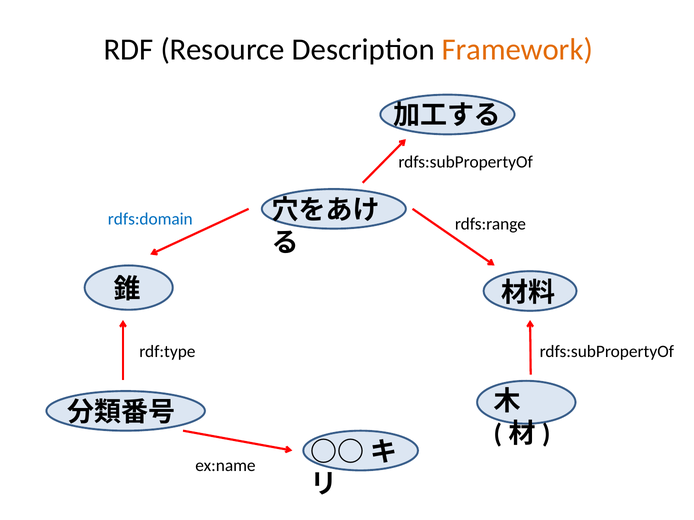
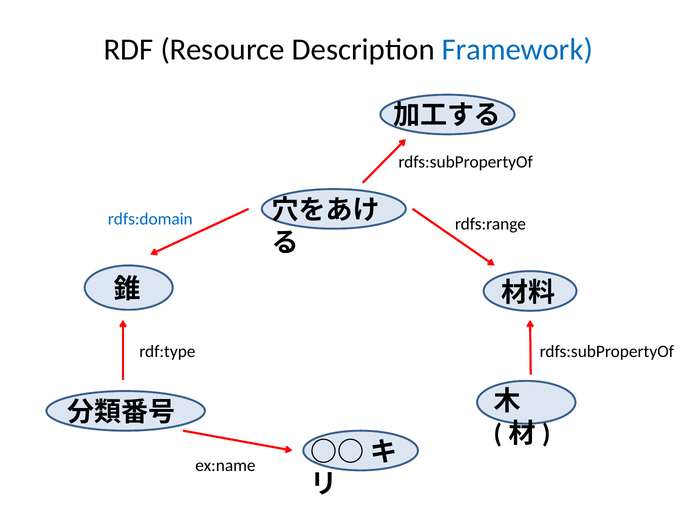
Framework colour: orange -> blue
